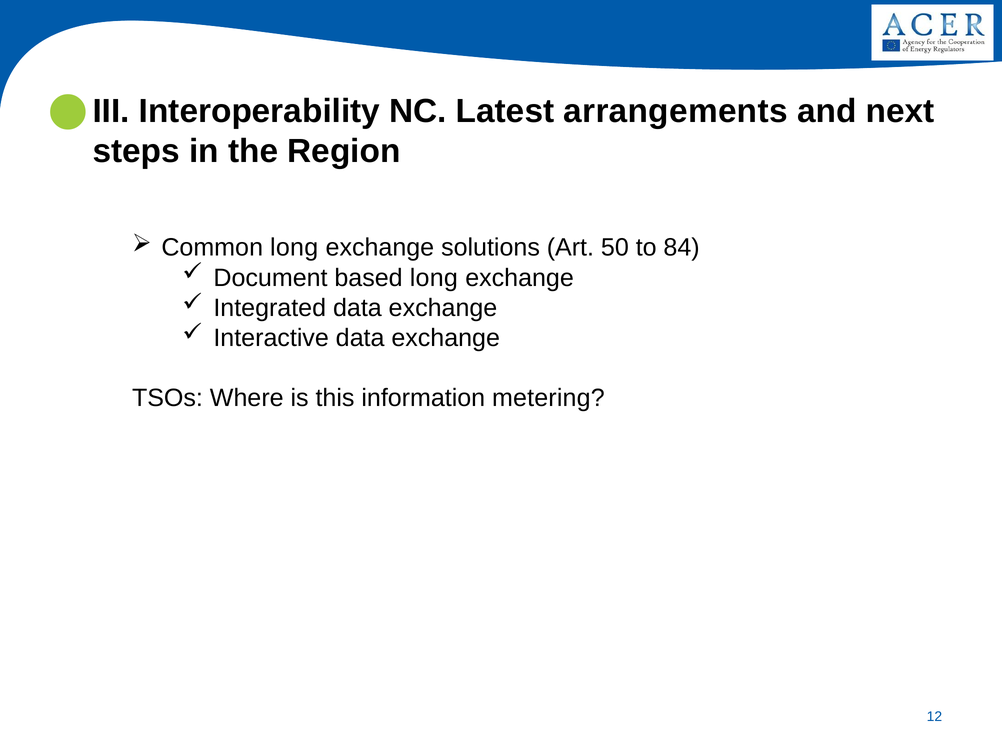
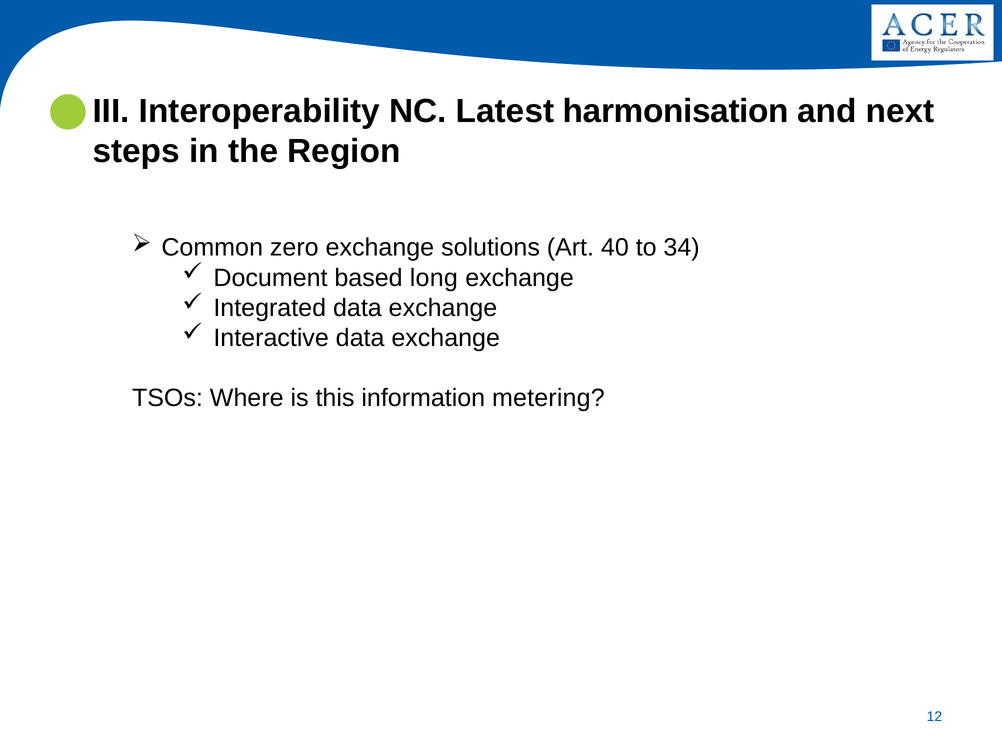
arrangements: arrangements -> harmonisation
Common long: long -> zero
50: 50 -> 40
84: 84 -> 34
